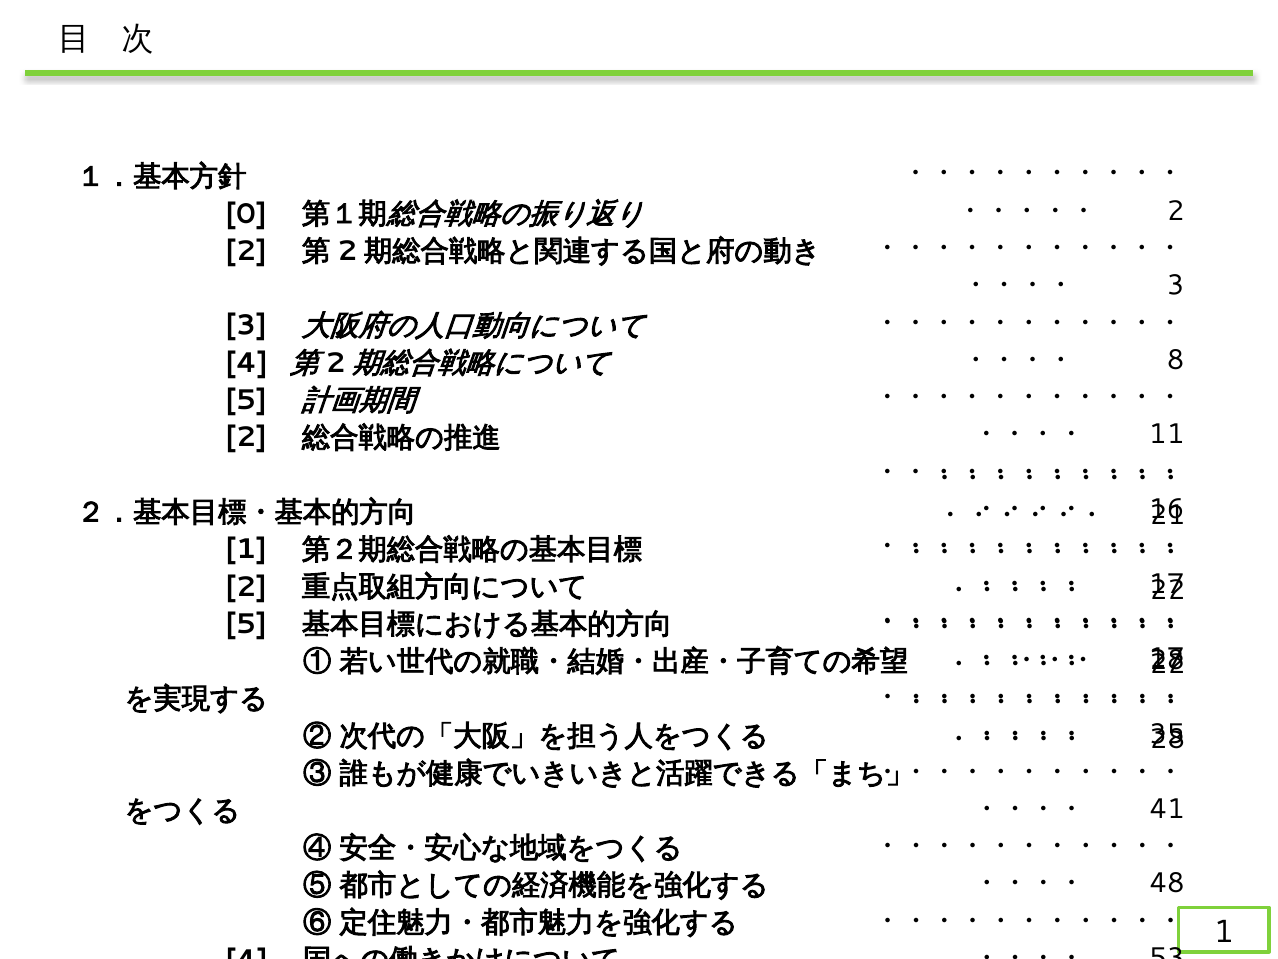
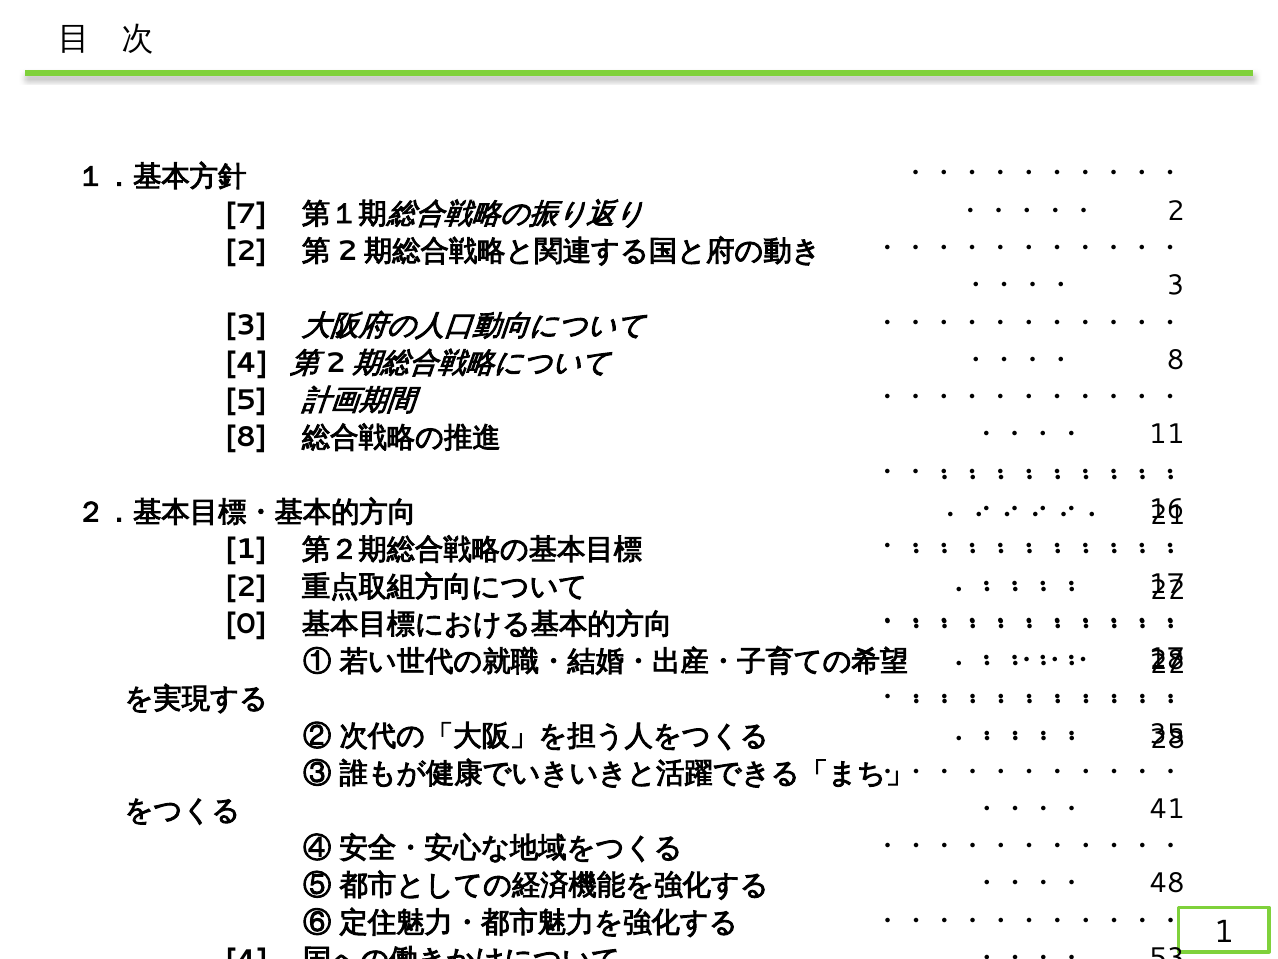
0: 0 -> 7
2 at (246, 437): 2 -> 8
5 at (246, 624): 5 -> 0
